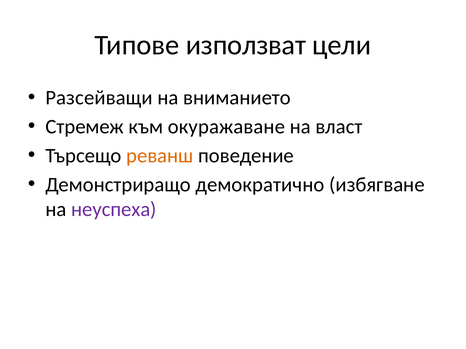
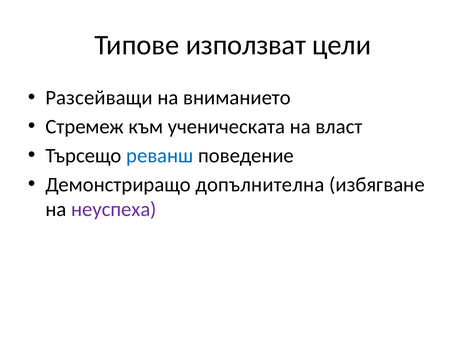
окуражаване: окуражаване -> ученическата
реванш colour: orange -> blue
демократично: демократично -> допълнителна
